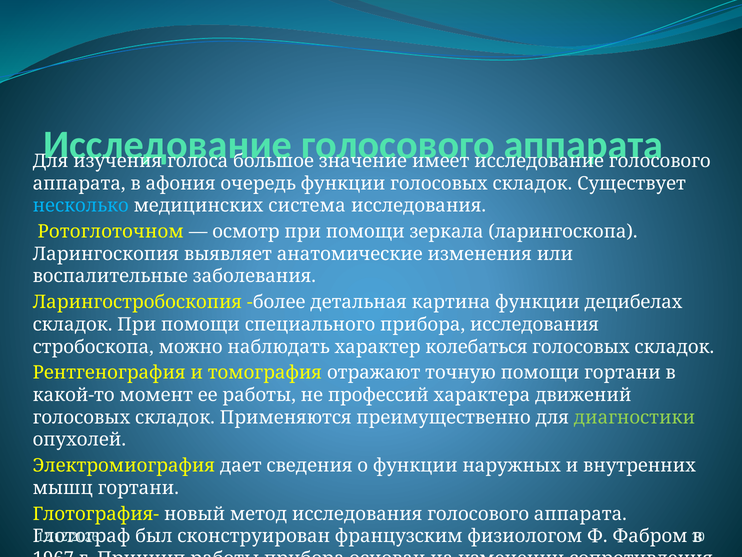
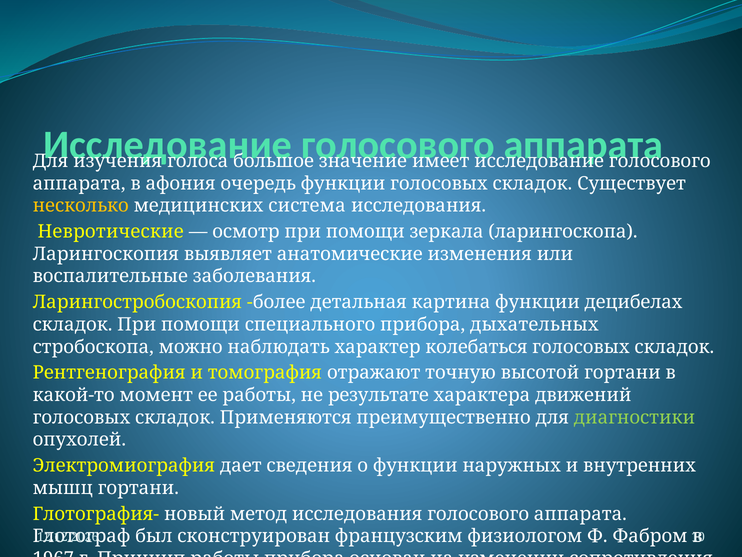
несколько colour: light blue -> yellow
Ротоглоточном: Ротоглоточном -> Невротические
прибора исследования: исследования -> дыхательных
точную помощи: помощи -> высотой
профессий: профессий -> результате
